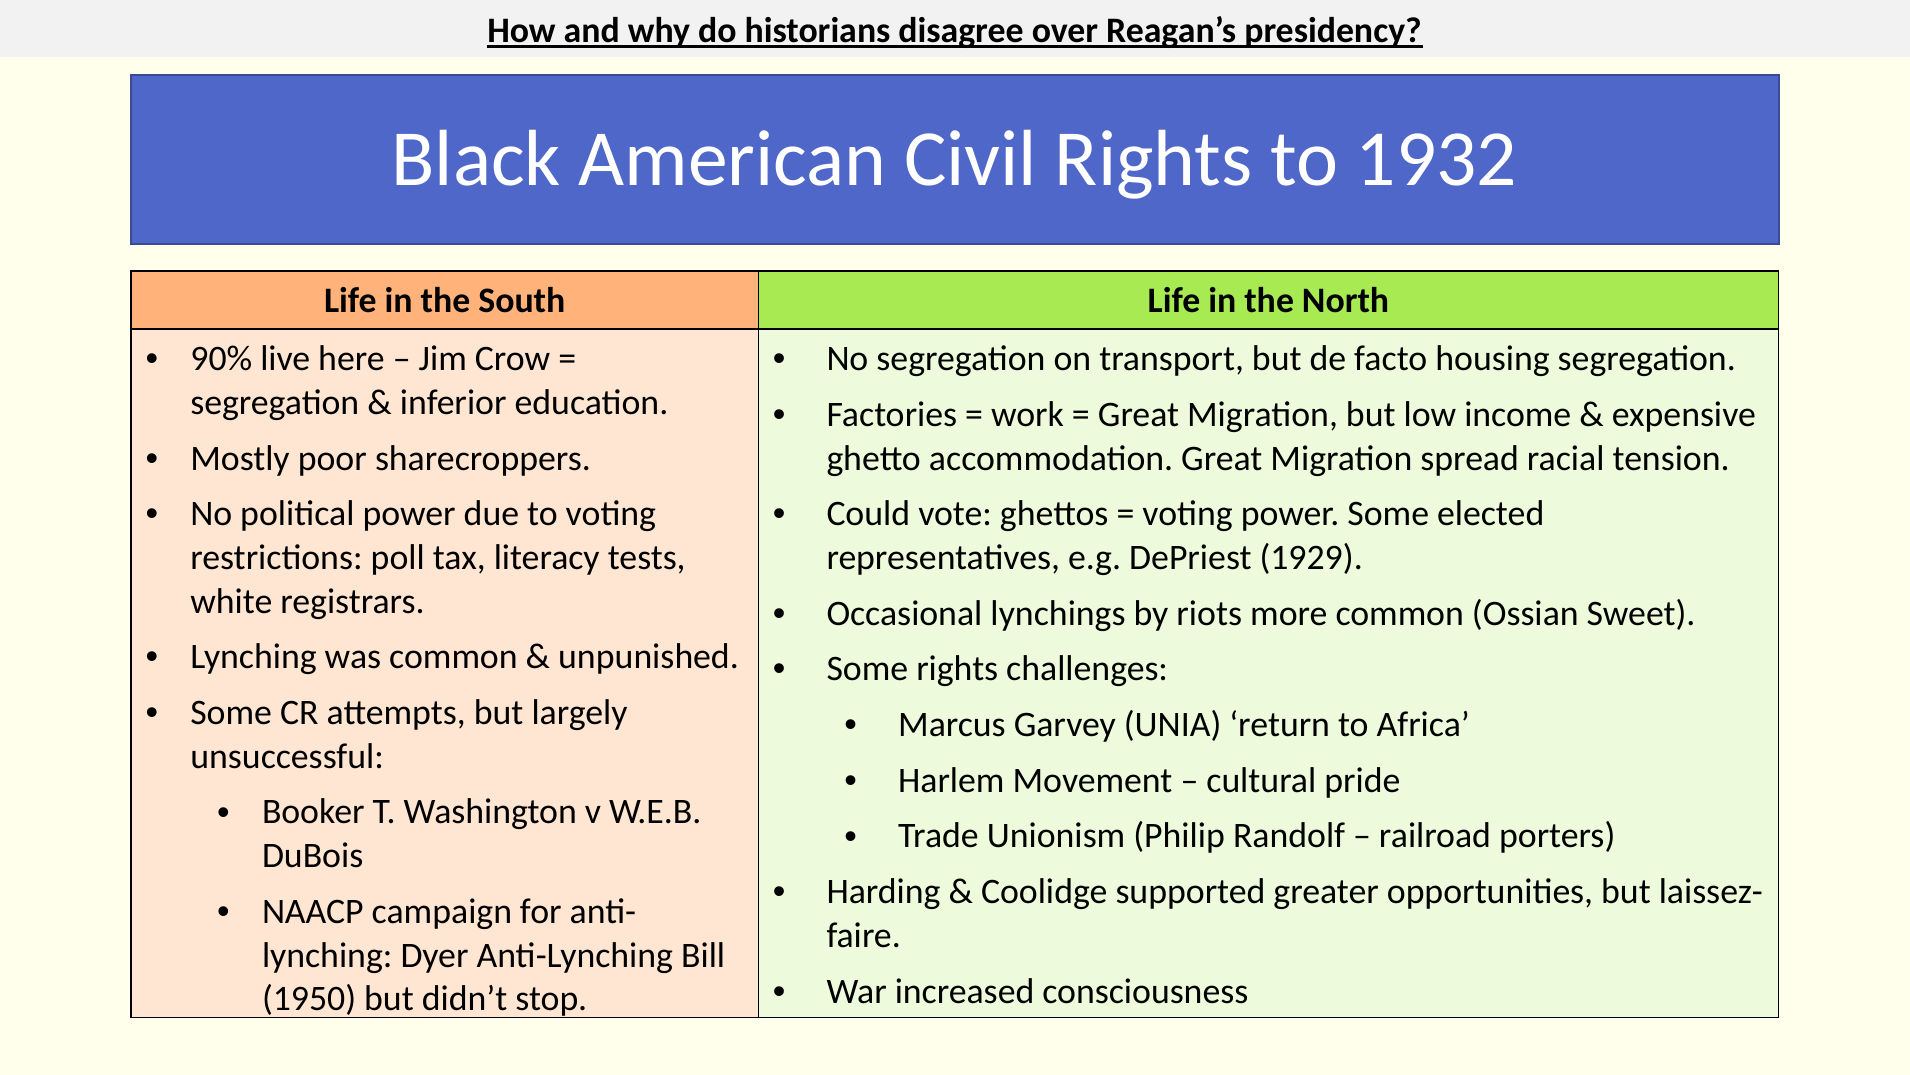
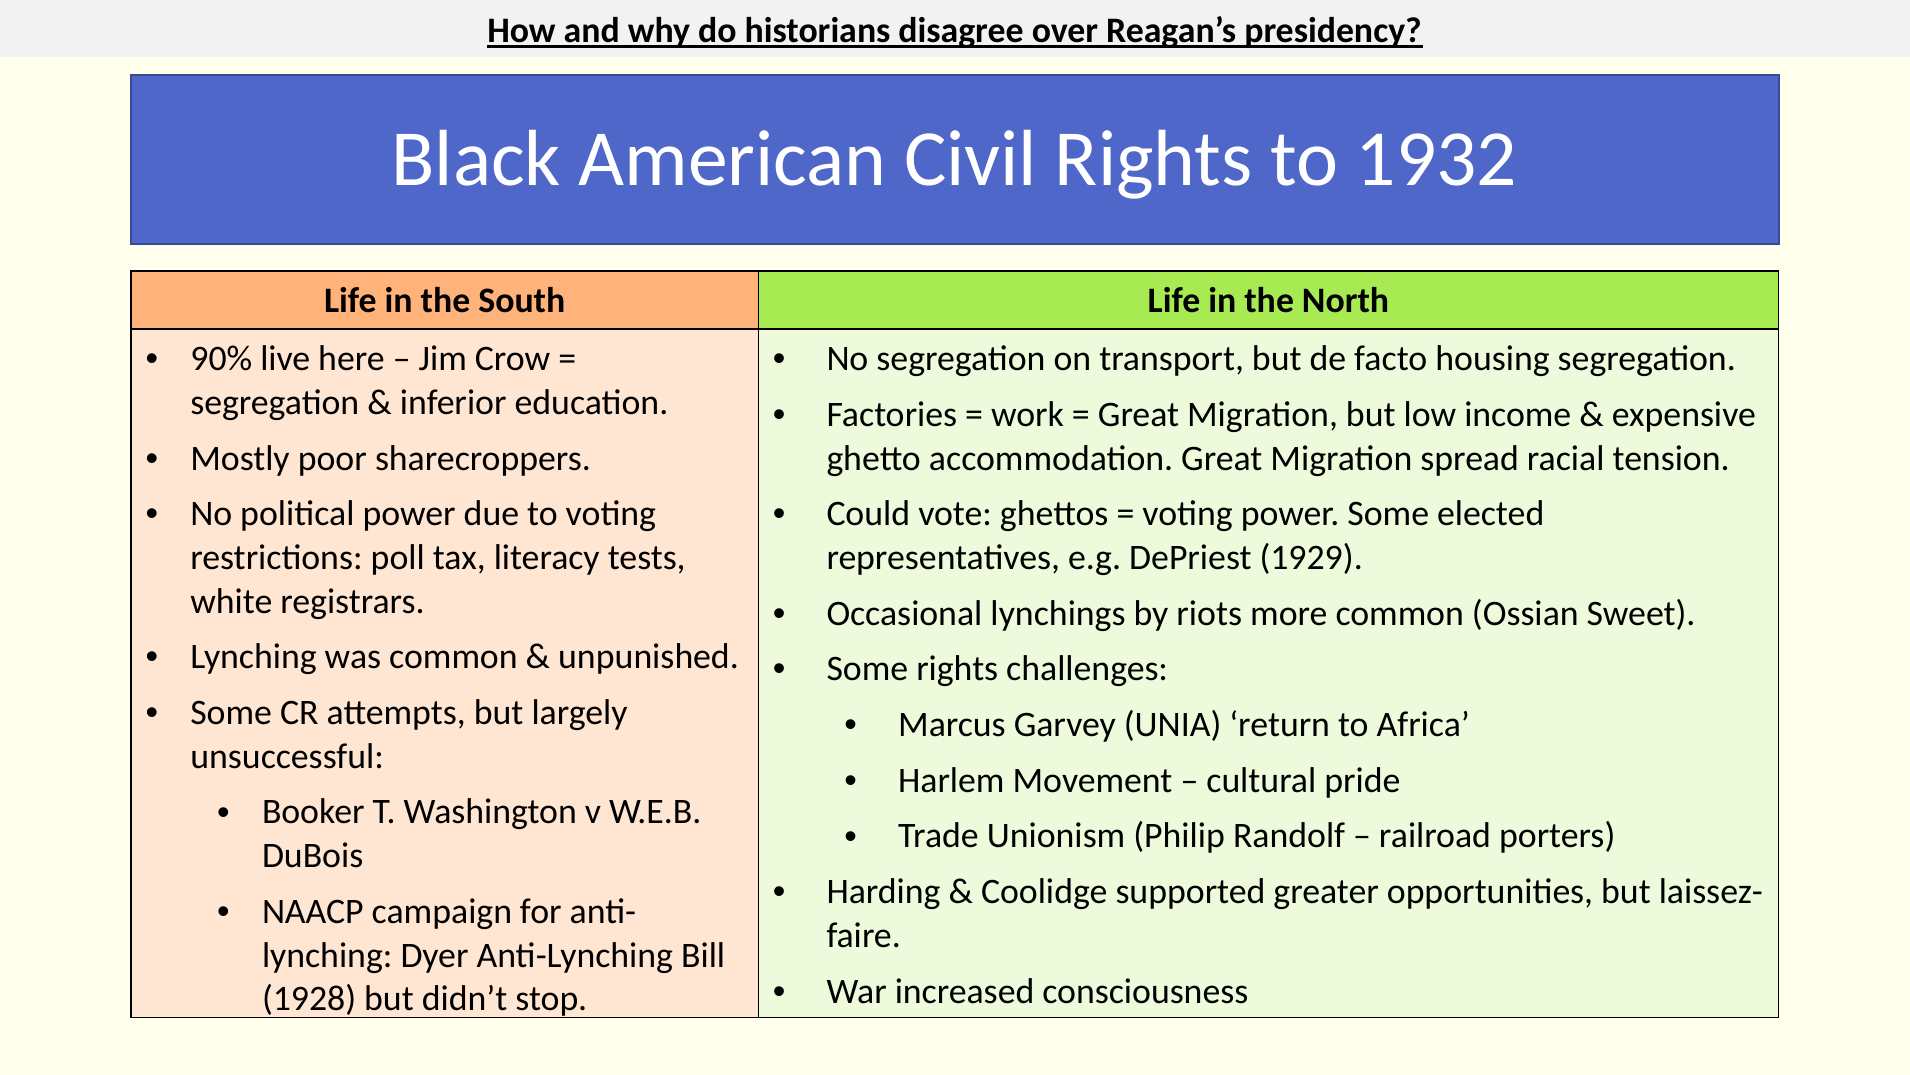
1950: 1950 -> 1928
